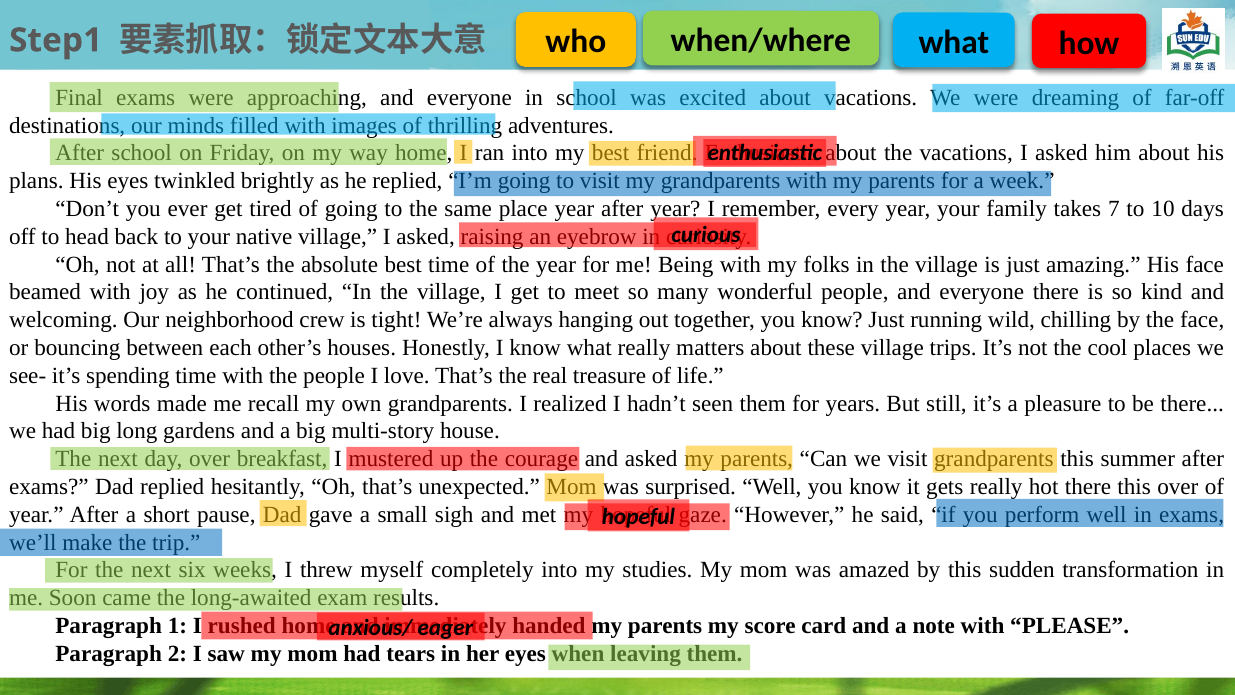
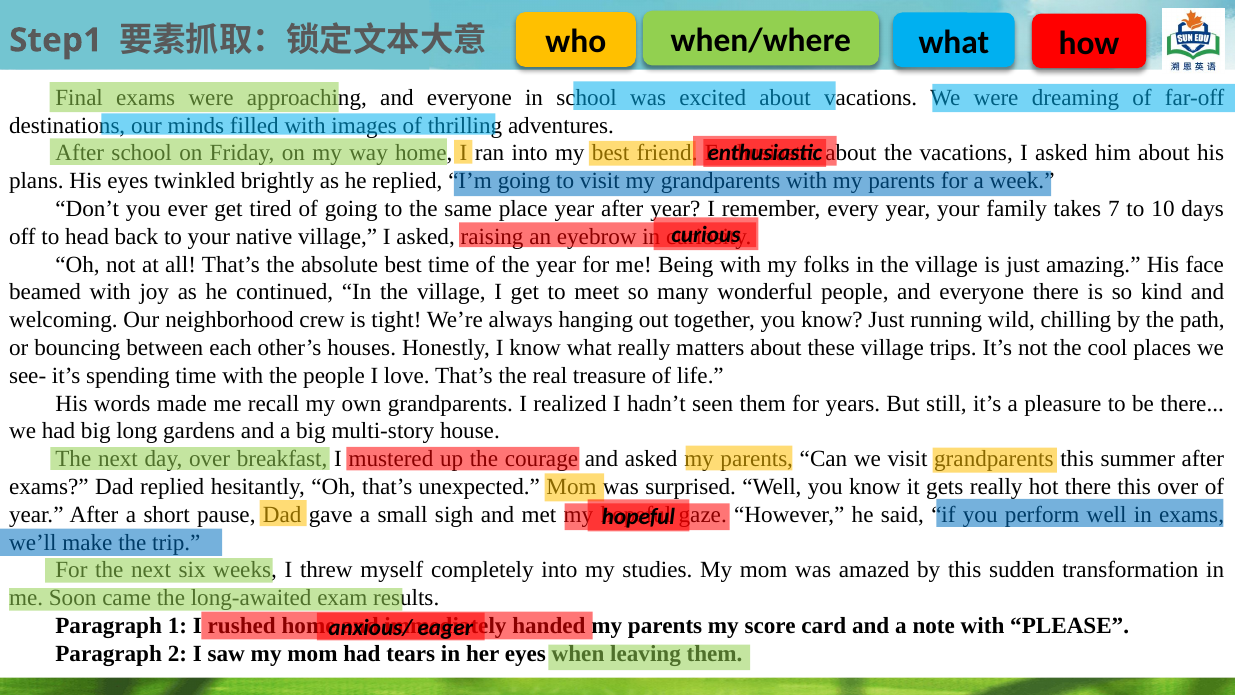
the face: face -> path
